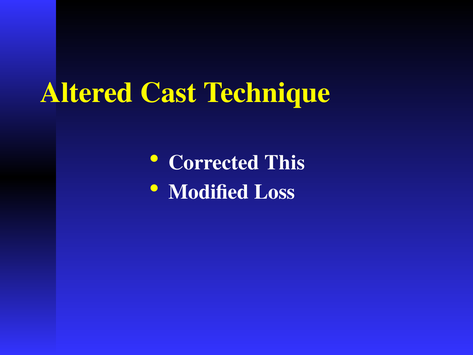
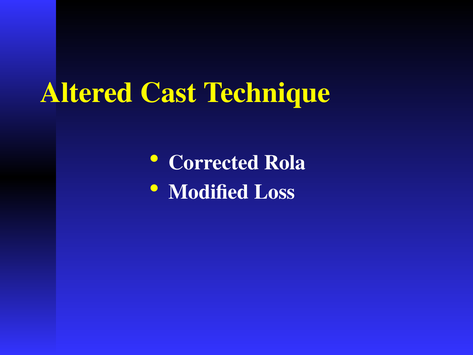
This: This -> Rola
